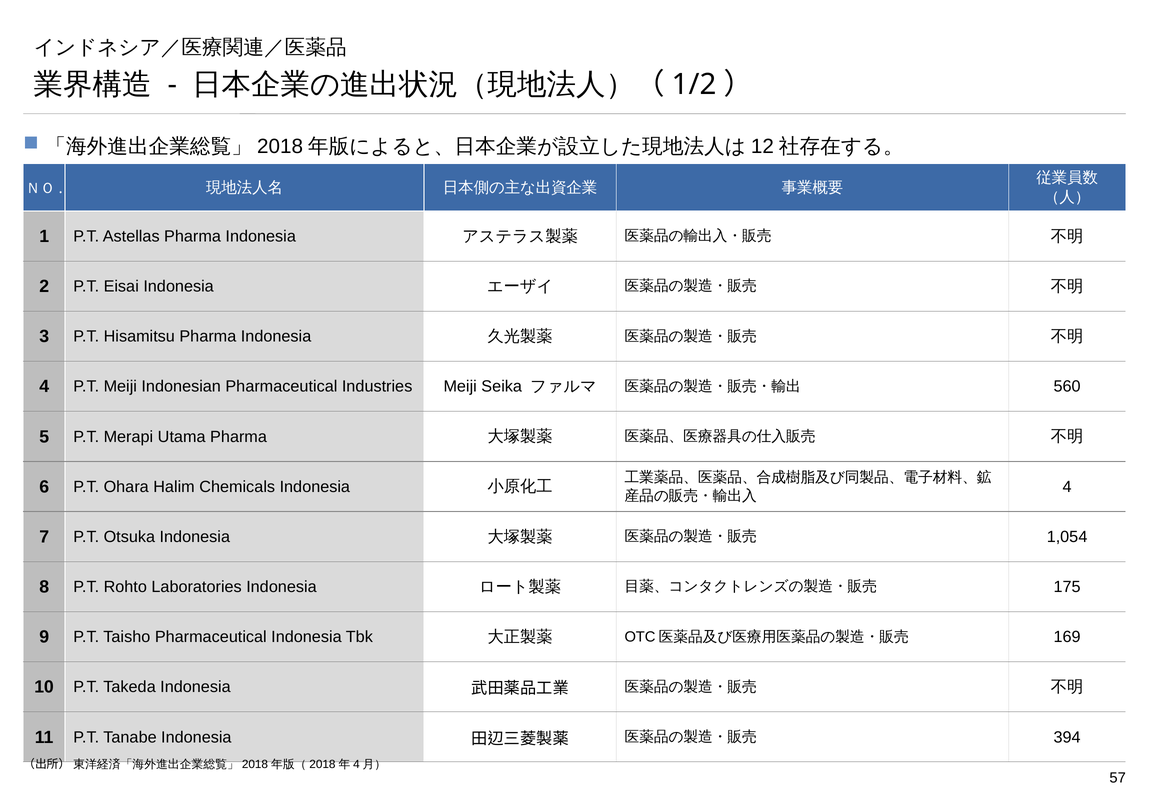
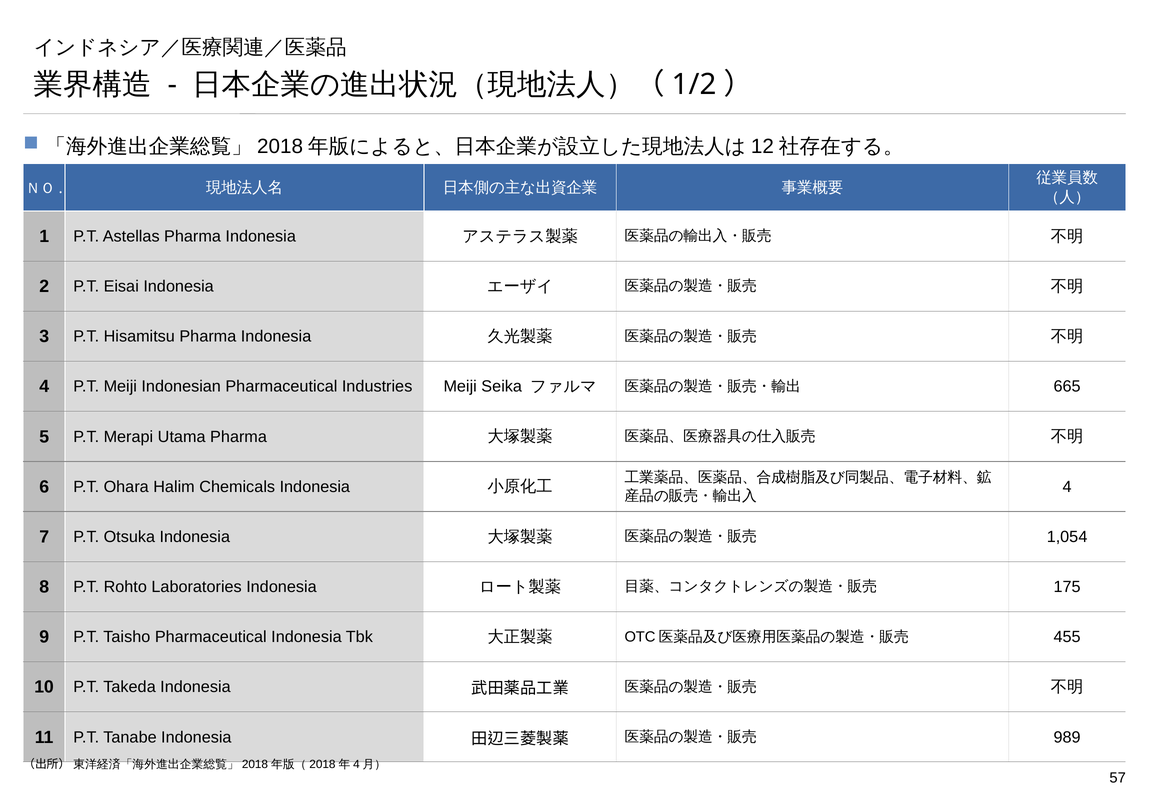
560: 560 -> 665
169: 169 -> 455
394: 394 -> 989
